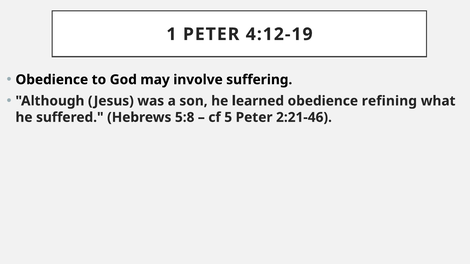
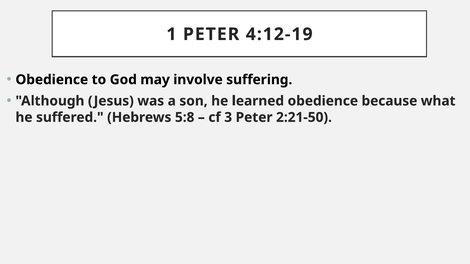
refining: refining -> because
5: 5 -> 3
2:21-46: 2:21-46 -> 2:21-50
